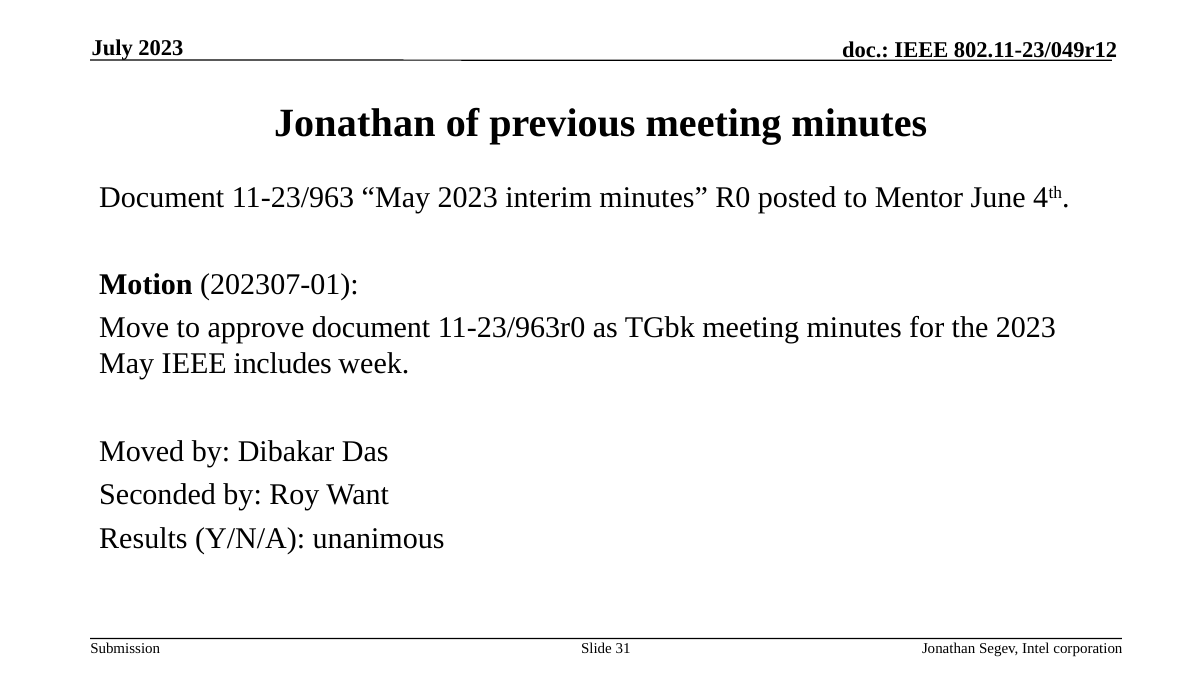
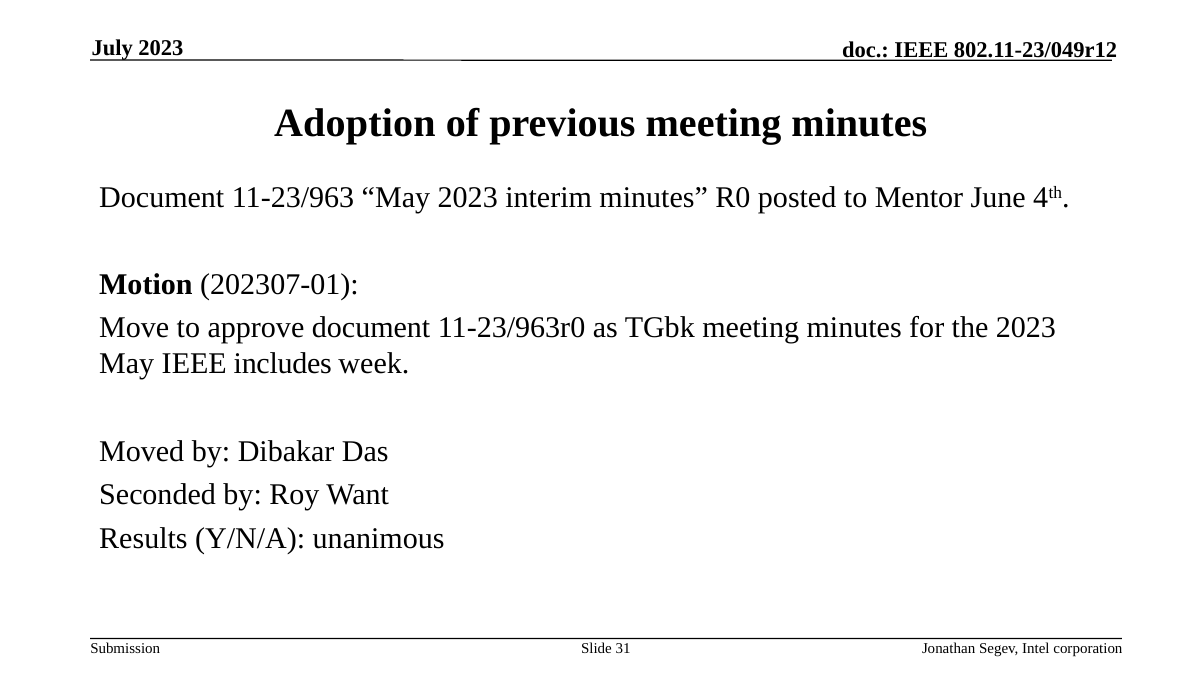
Jonathan at (355, 123): Jonathan -> Adoption
